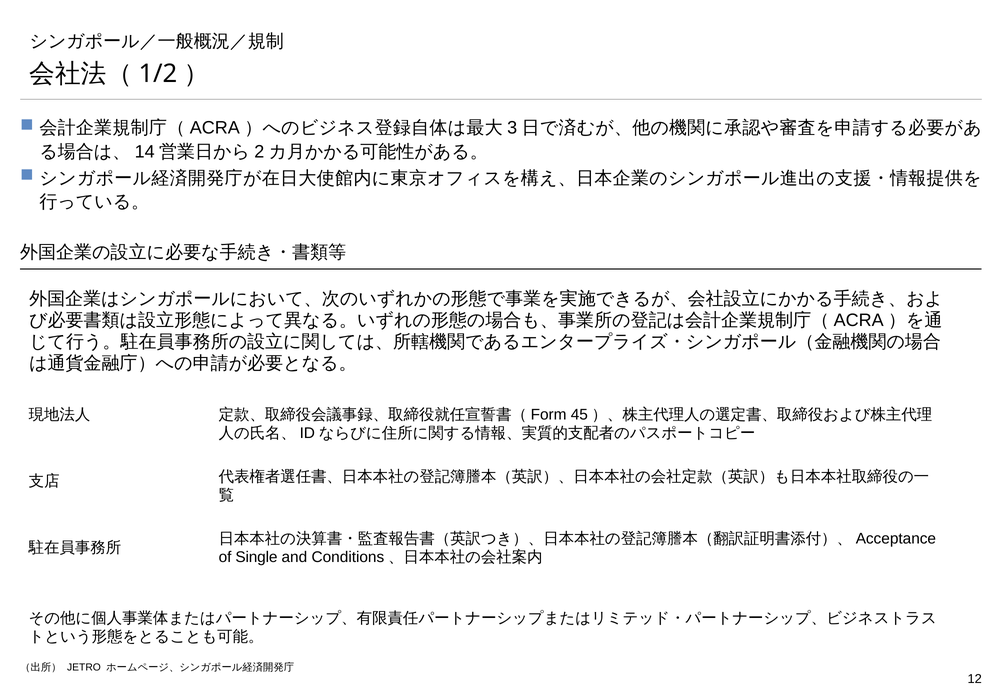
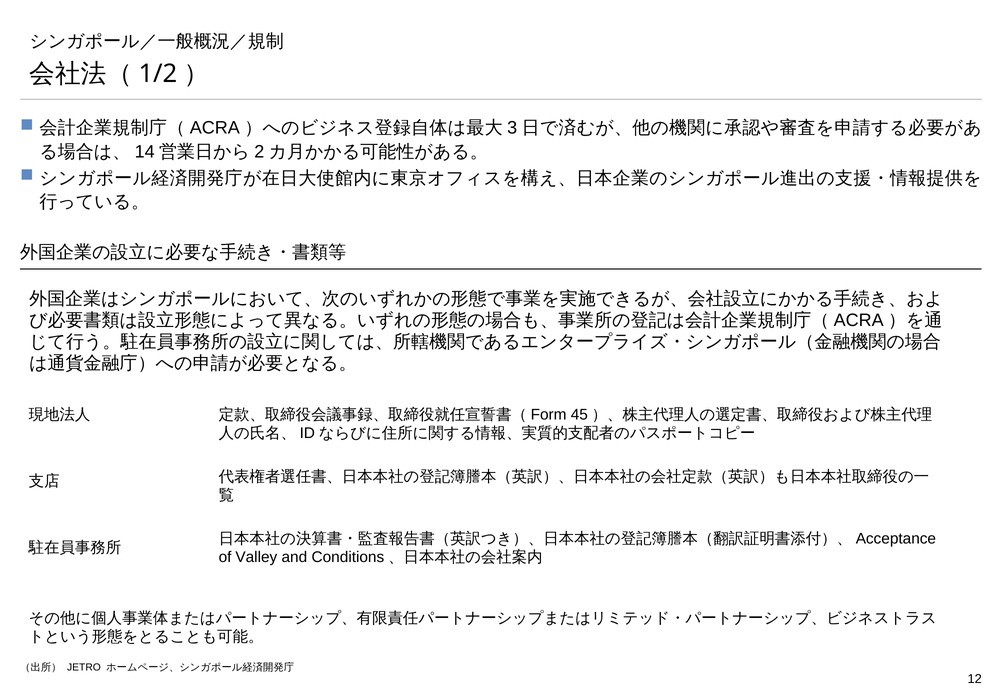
Single: Single -> Valley
